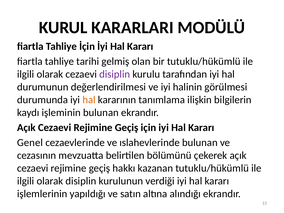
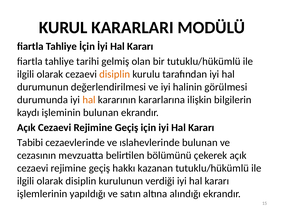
disiplin at (115, 74) colour: purple -> orange
tanımlama: tanımlama -> kararlarına
Genel: Genel -> Tabibi
